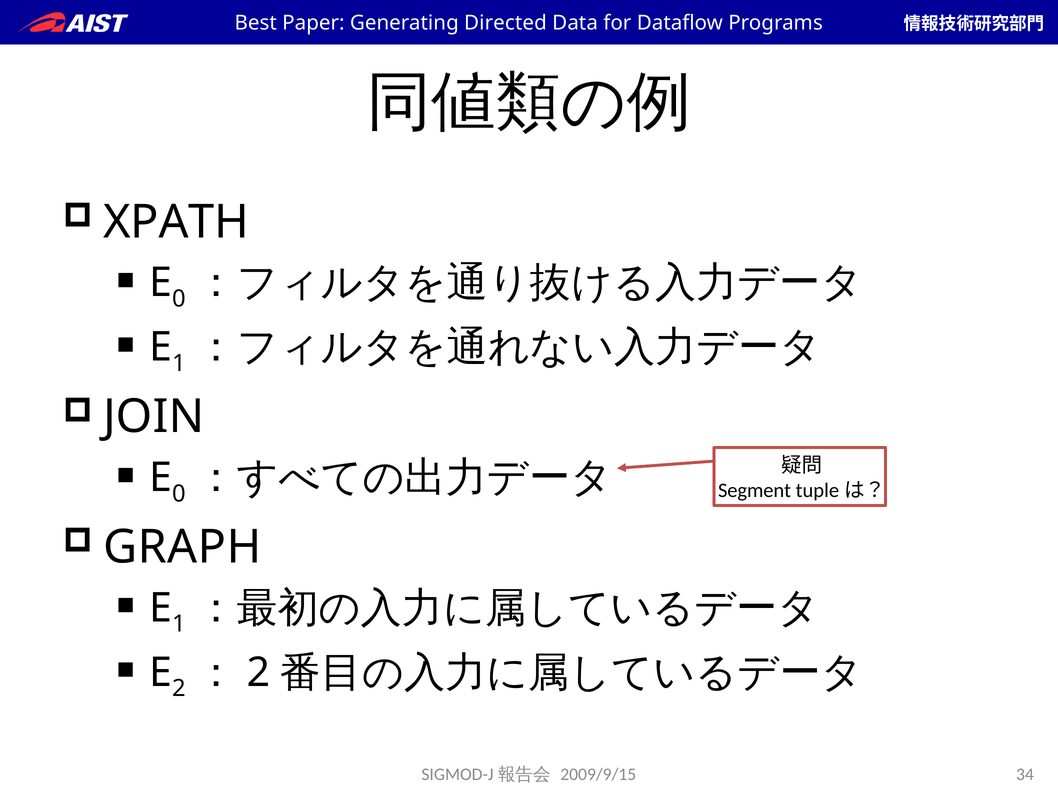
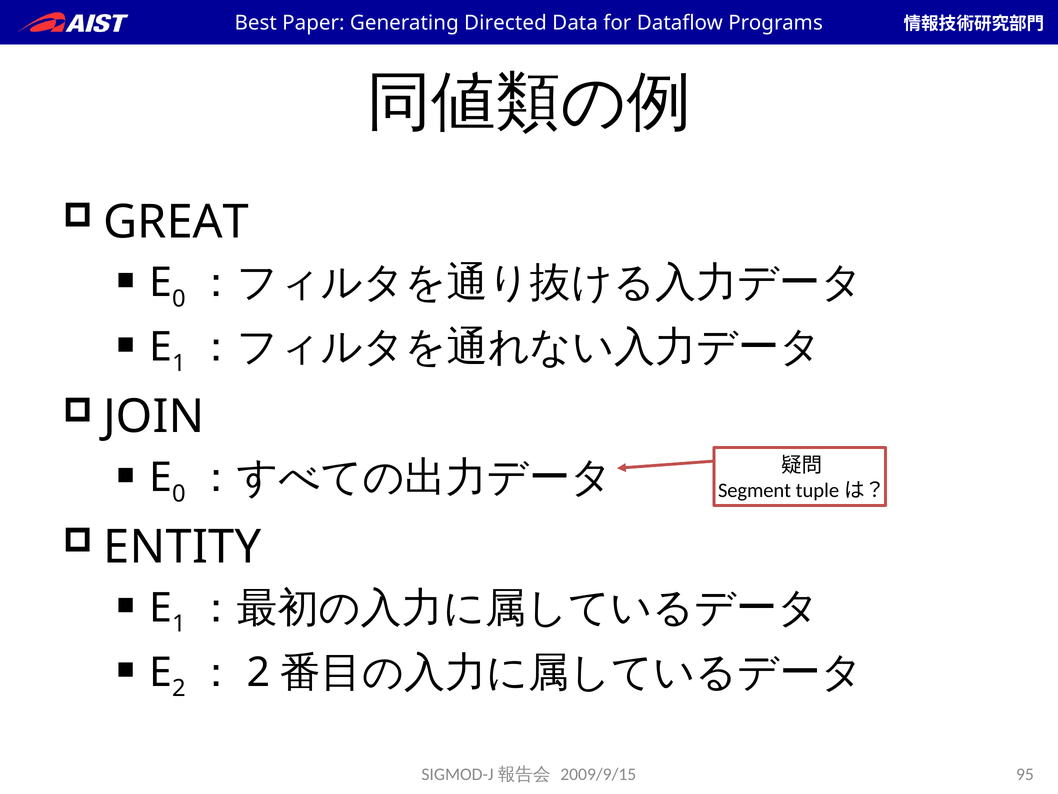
XPATH: XPATH -> GREAT
GRAPH: GRAPH -> ENTITY
34: 34 -> 95
